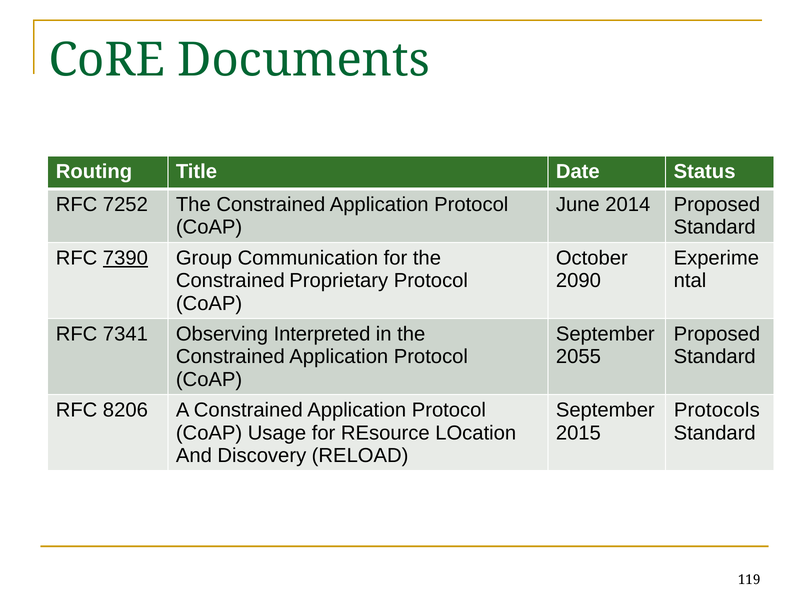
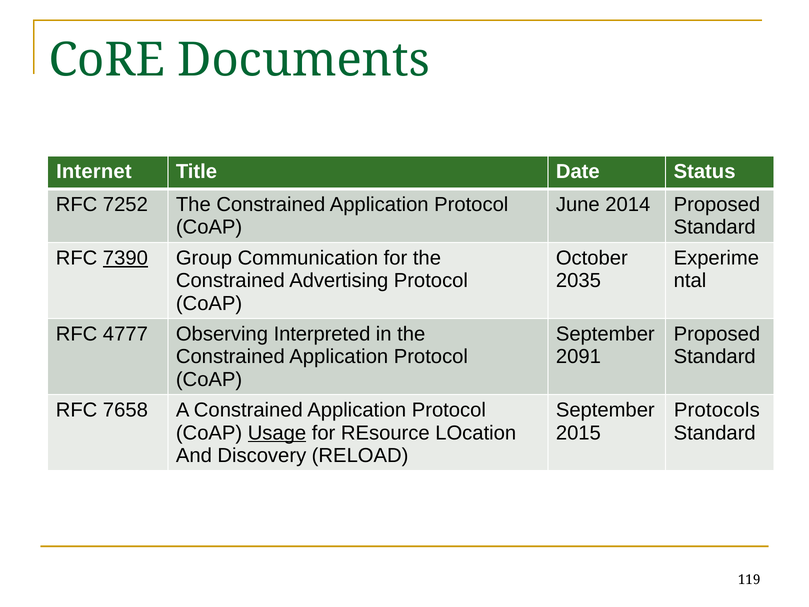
Routing: Routing -> Internet
Proprietary: Proprietary -> Advertising
2090: 2090 -> 2035
7341: 7341 -> 4777
2055: 2055 -> 2091
8206: 8206 -> 7658
Usage underline: none -> present
